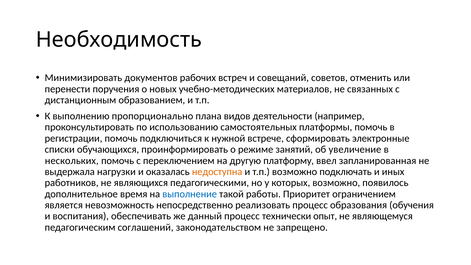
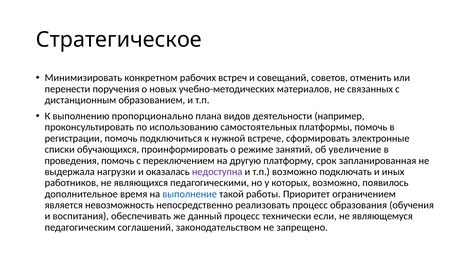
Необходимость: Необходимость -> Стратегическое
документов: документов -> конкретном
нескольких: нескольких -> проведения
ввел: ввел -> срок
недоступна colour: orange -> purple
опыт: опыт -> если
